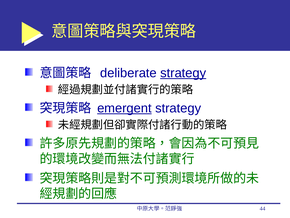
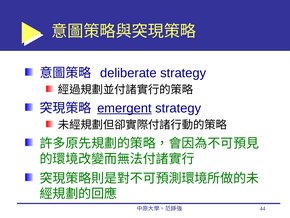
strategy at (183, 73) underline: present -> none
